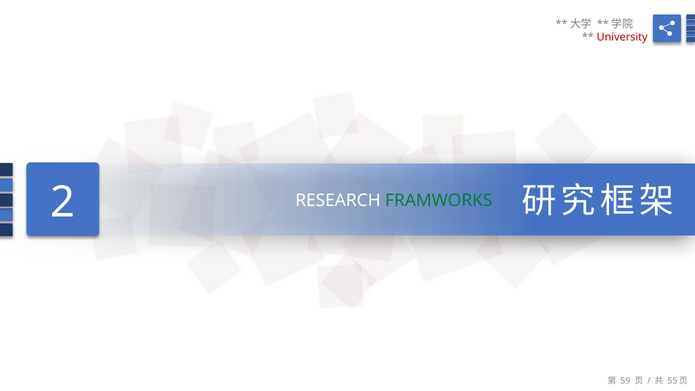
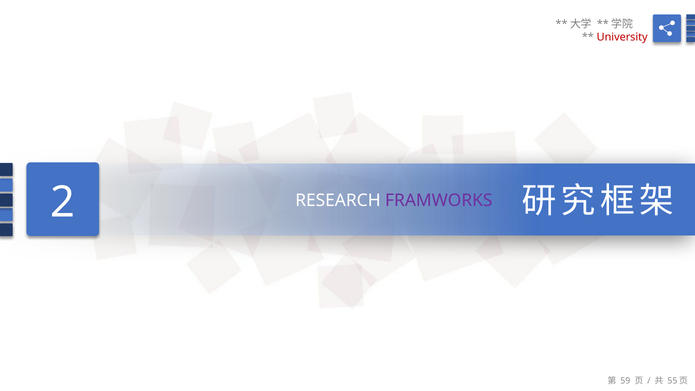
FRAMWORKS colour: green -> purple
